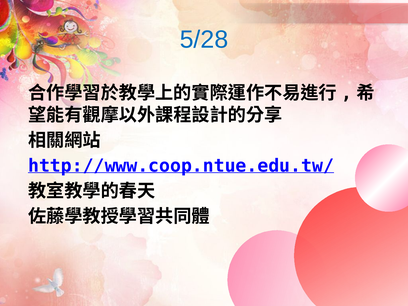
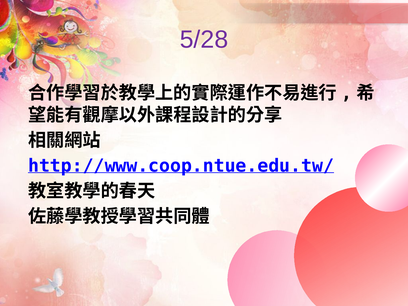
5/28 colour: blue -> purple
